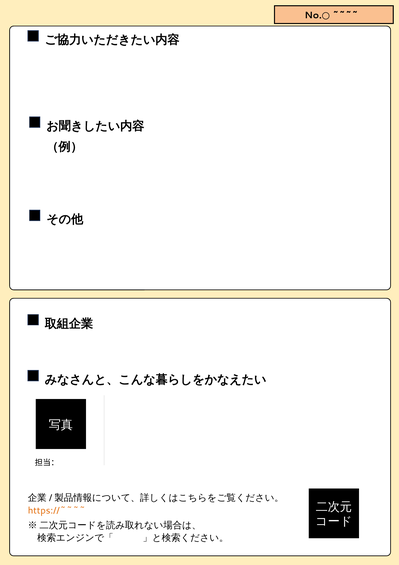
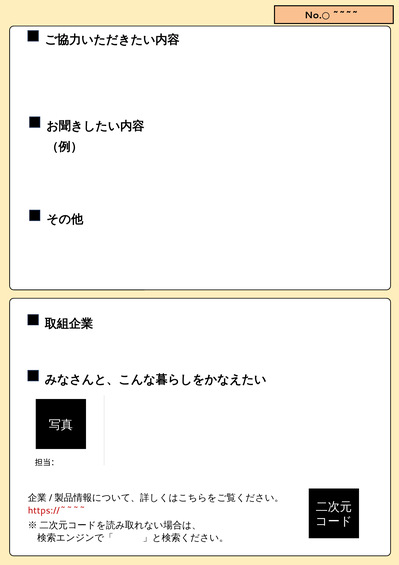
https://~~~~ colour: orange -> red
